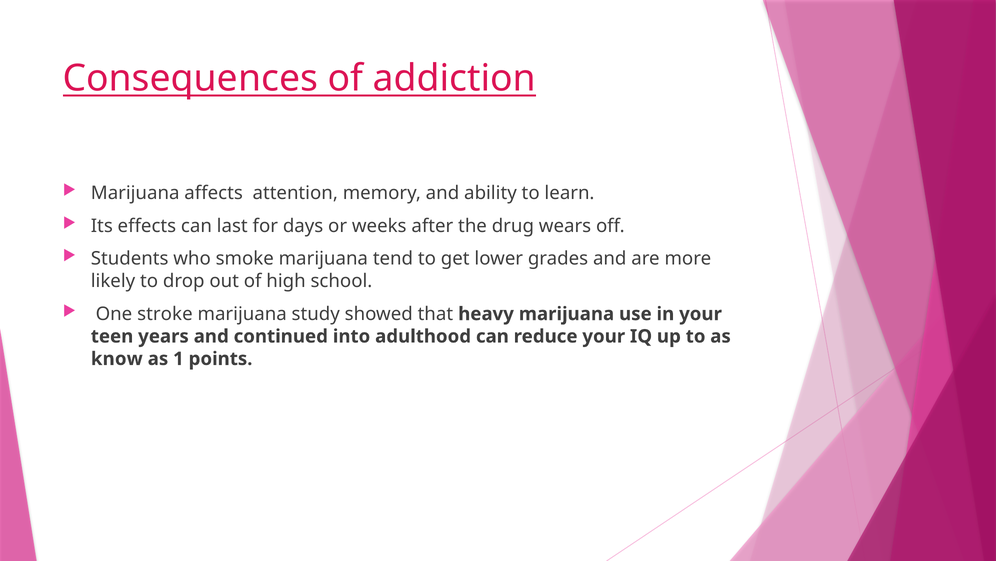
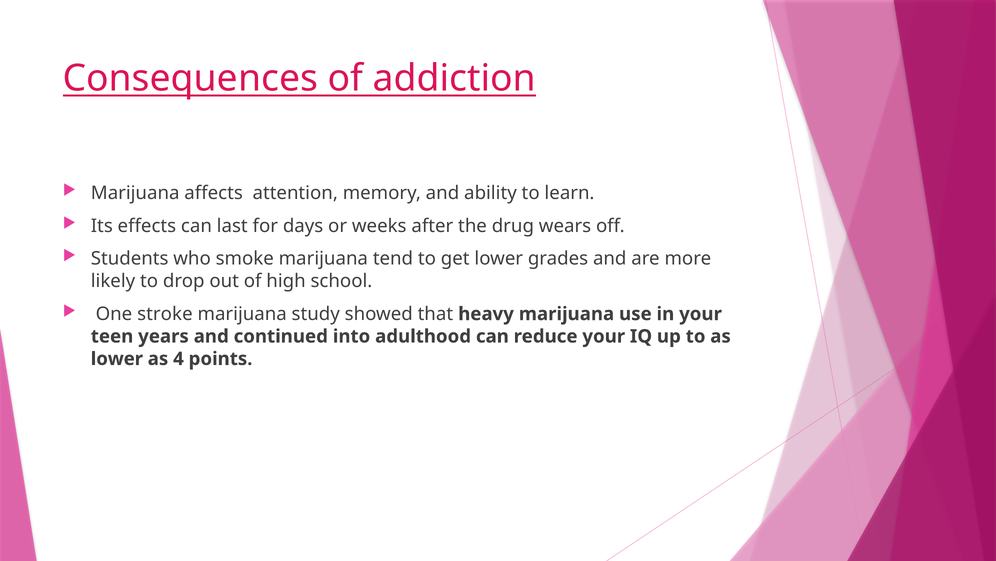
know at (117, 358): know -> lower
1: 1 -> 4
